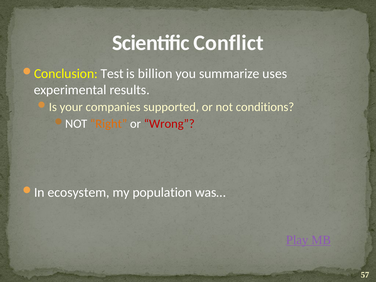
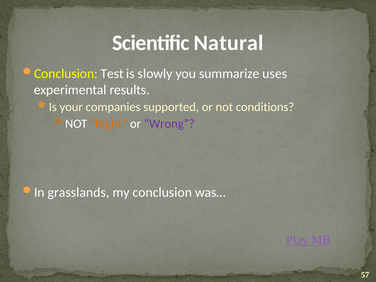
Conflict: Conflict -> Natural
billion: billion -> slowly
Wrong colour: red -> purple
ecosystem: ecosystem -> grasslands
population: population -> conclusion
